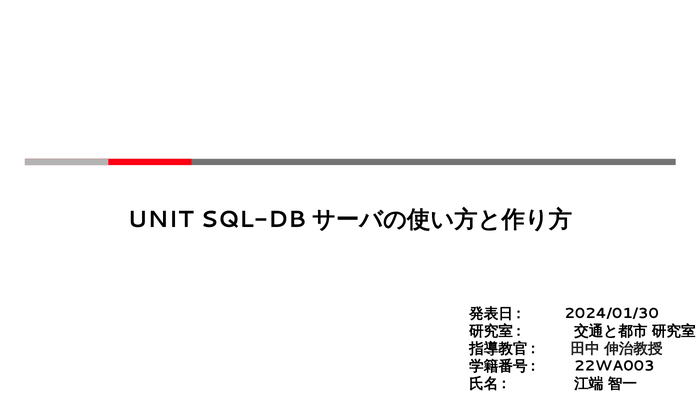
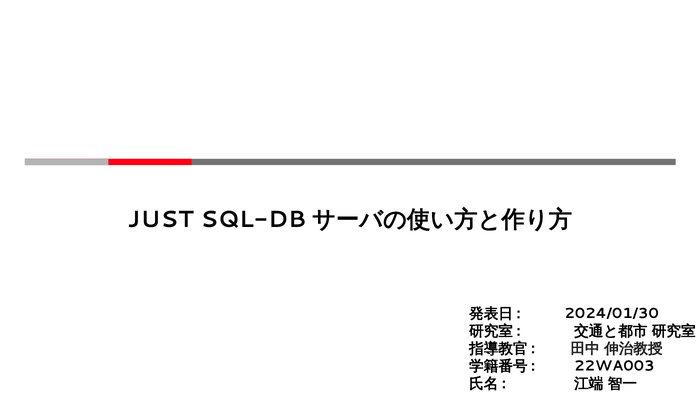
UNIT: UNIT -> JUST
